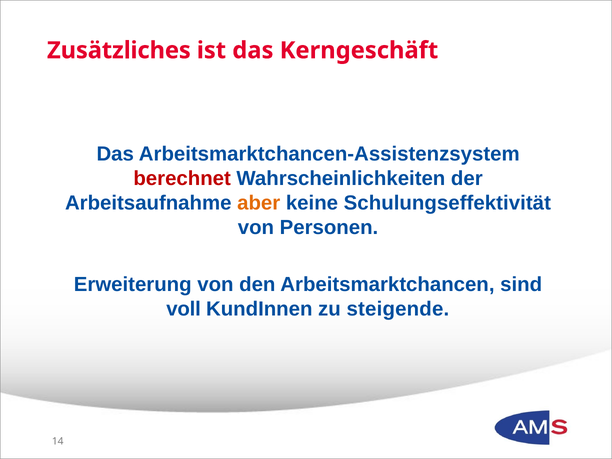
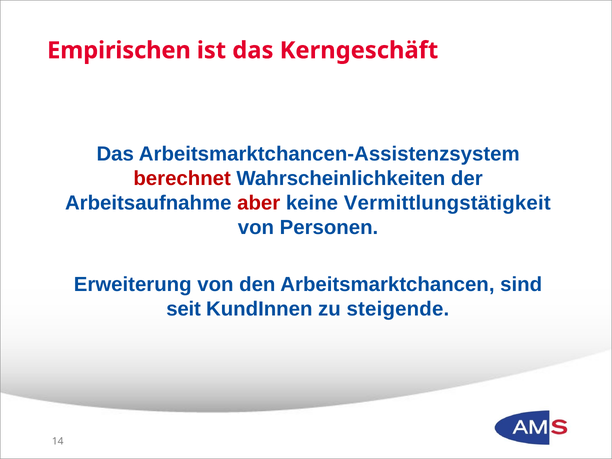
Zusätzliches: Zusätzliches -> Empirischen
aber colour: orange -> red
Schulungseffektivität: Schulungseffektivität -> Vermittlungstätigkeit
voll: voll -> seit
